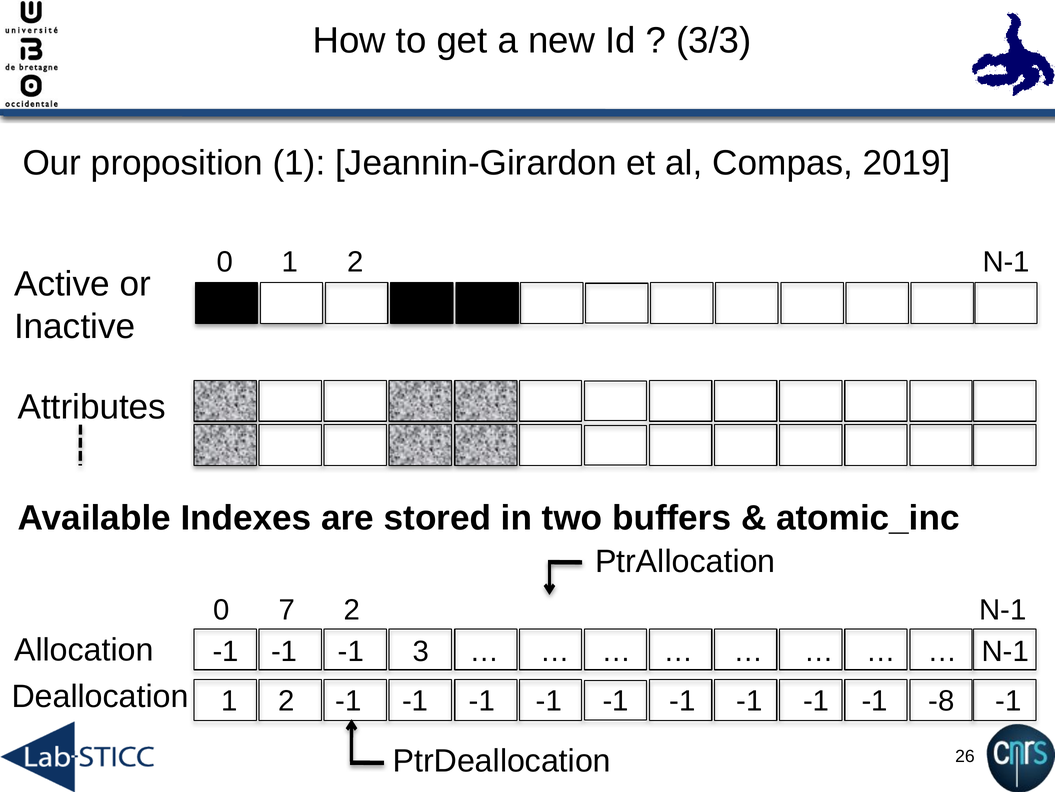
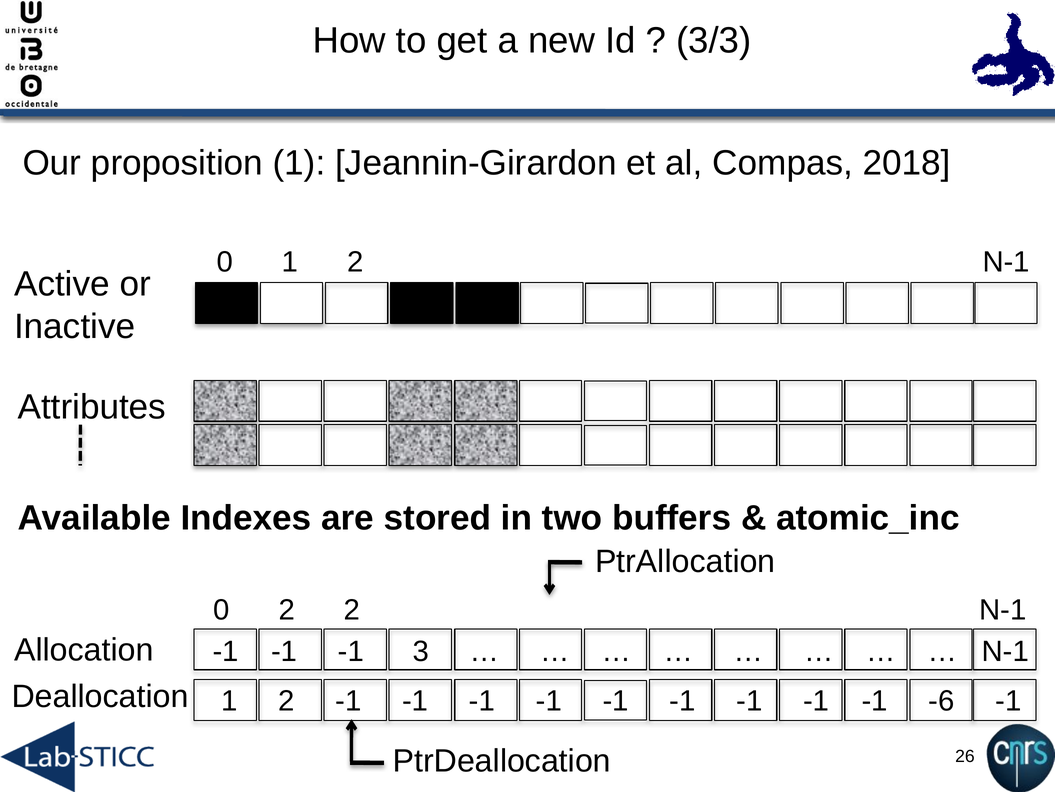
2019: 2019 -> 2018
0 7: 7 -> 2
-8: -8 -> -6
